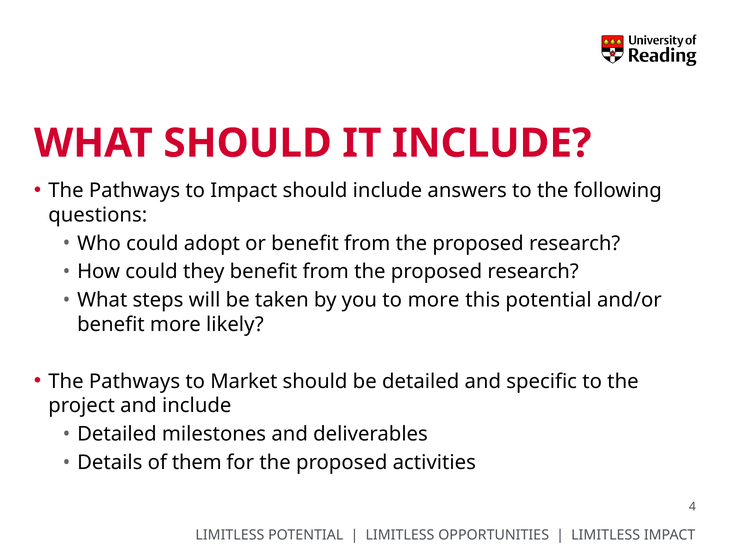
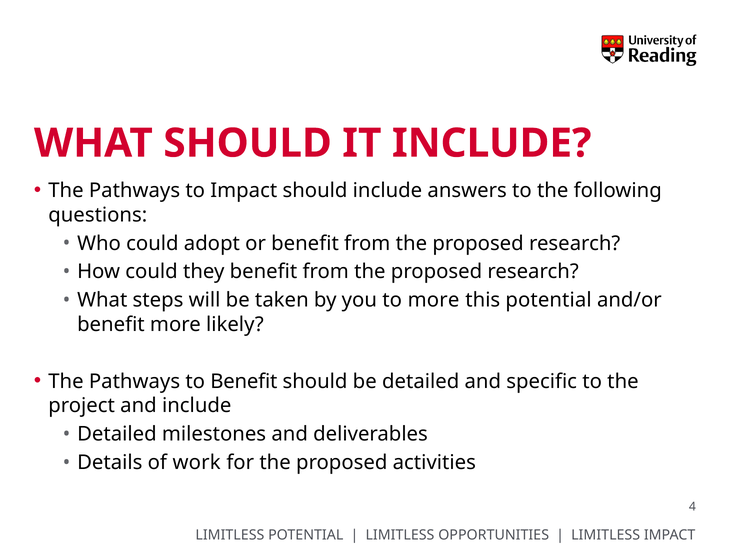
to Market: Market -> Benefit
them: them -> work
